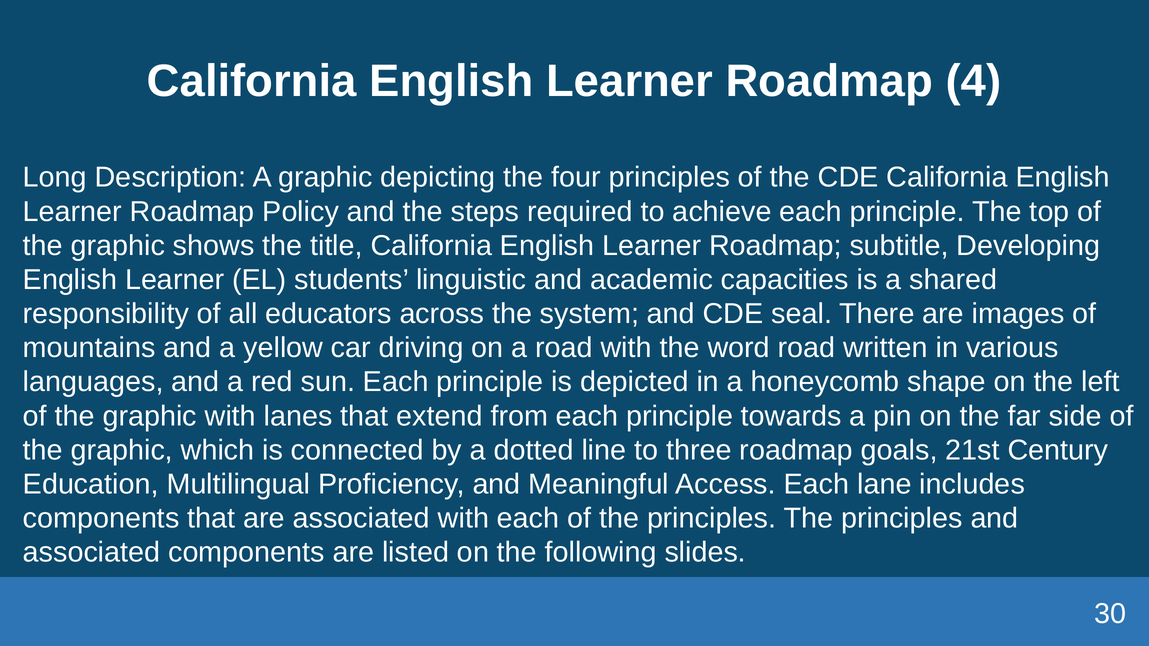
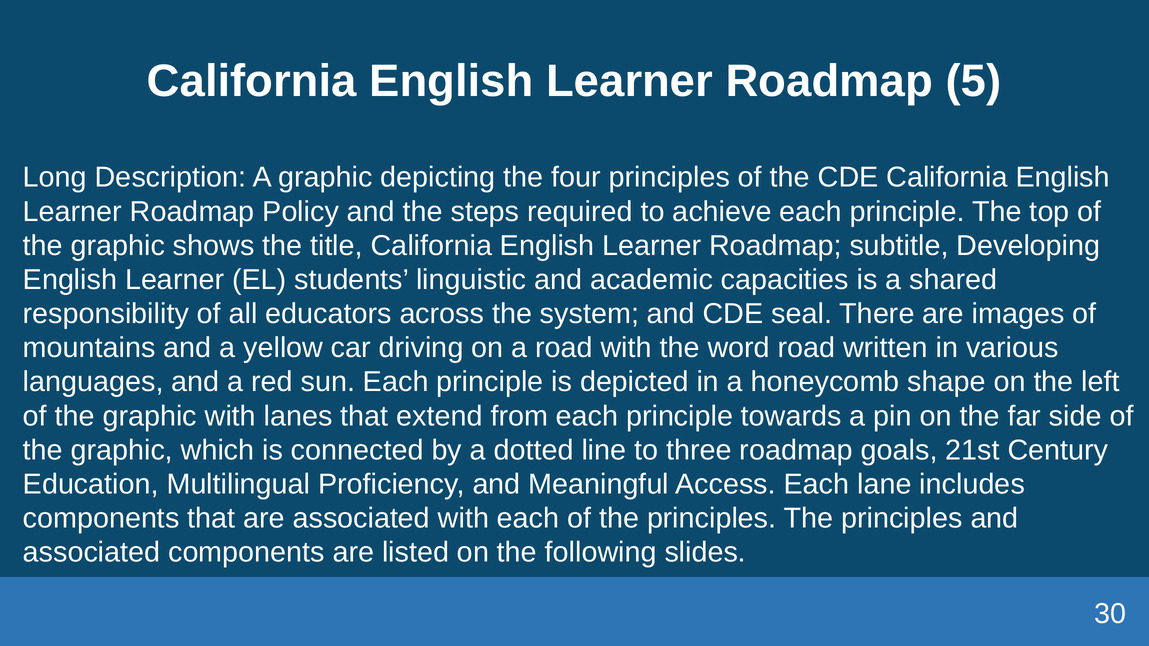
4: 4 -> 5
